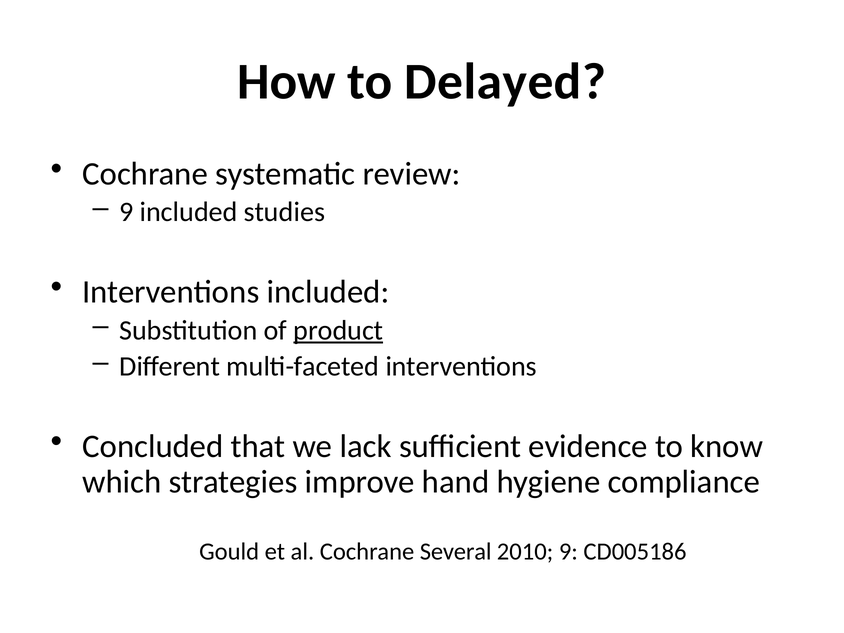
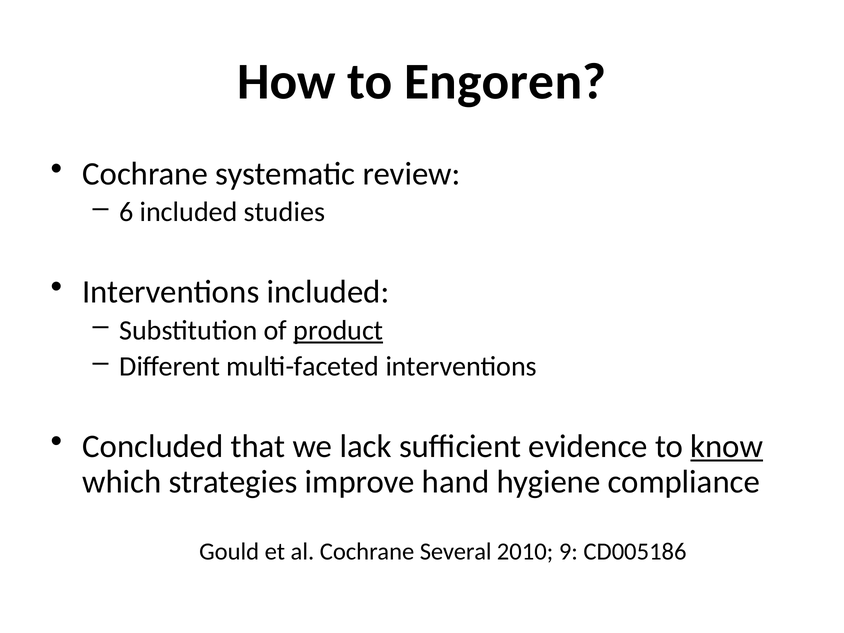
Delayed: Delayed -> Engoren
9 at (126, 212): 9 -> 6
know underline: none -> present
